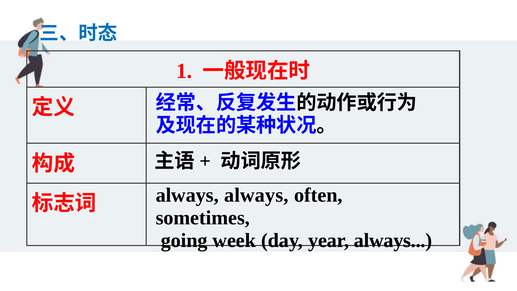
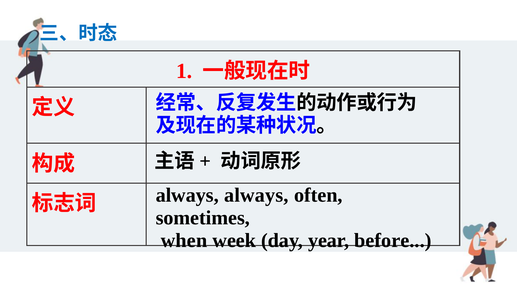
going: going -> when
year always: always -> before
